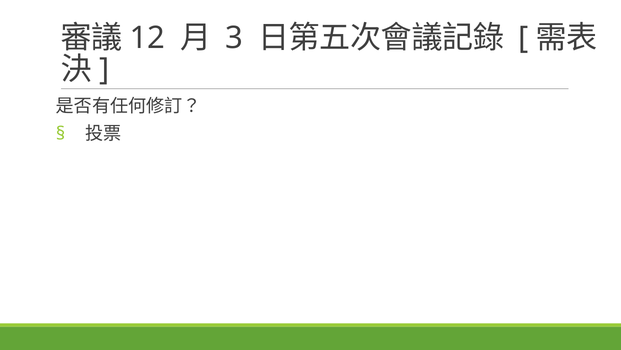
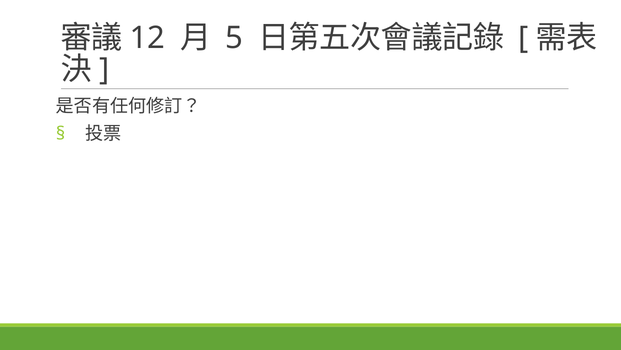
3: 3 -> 5
